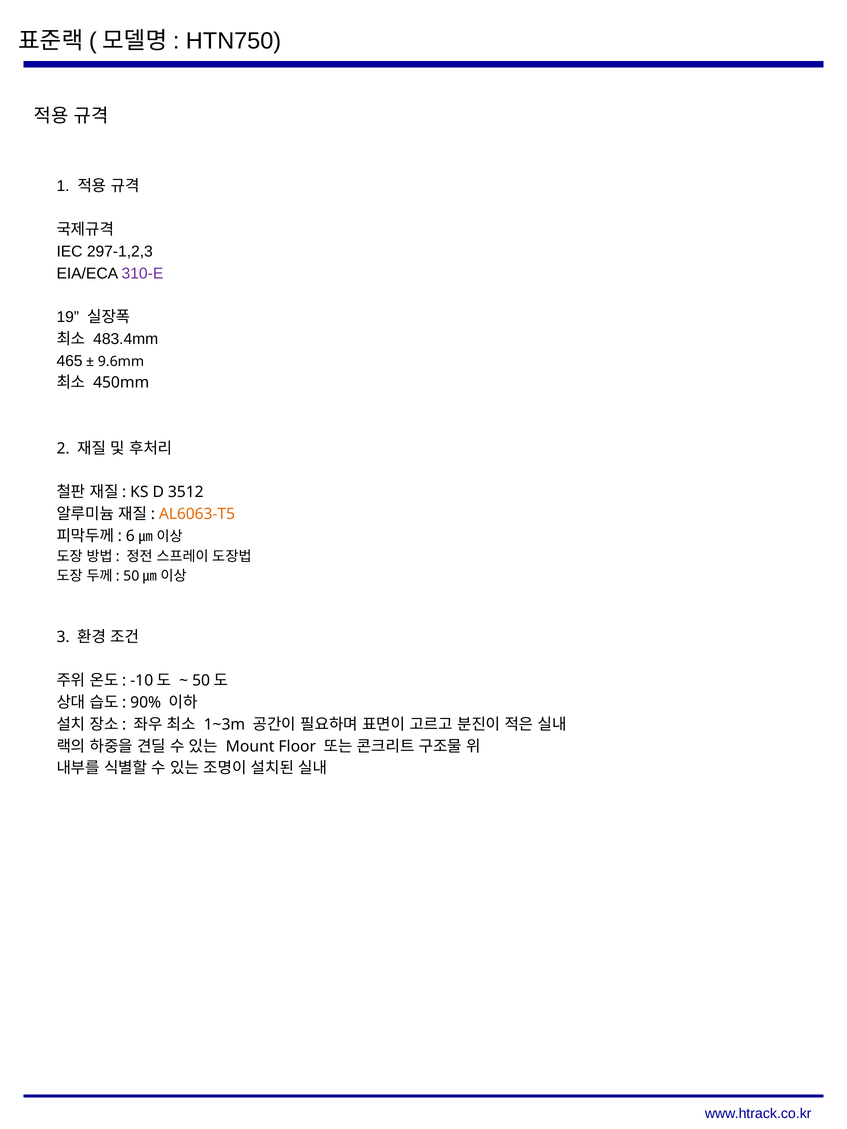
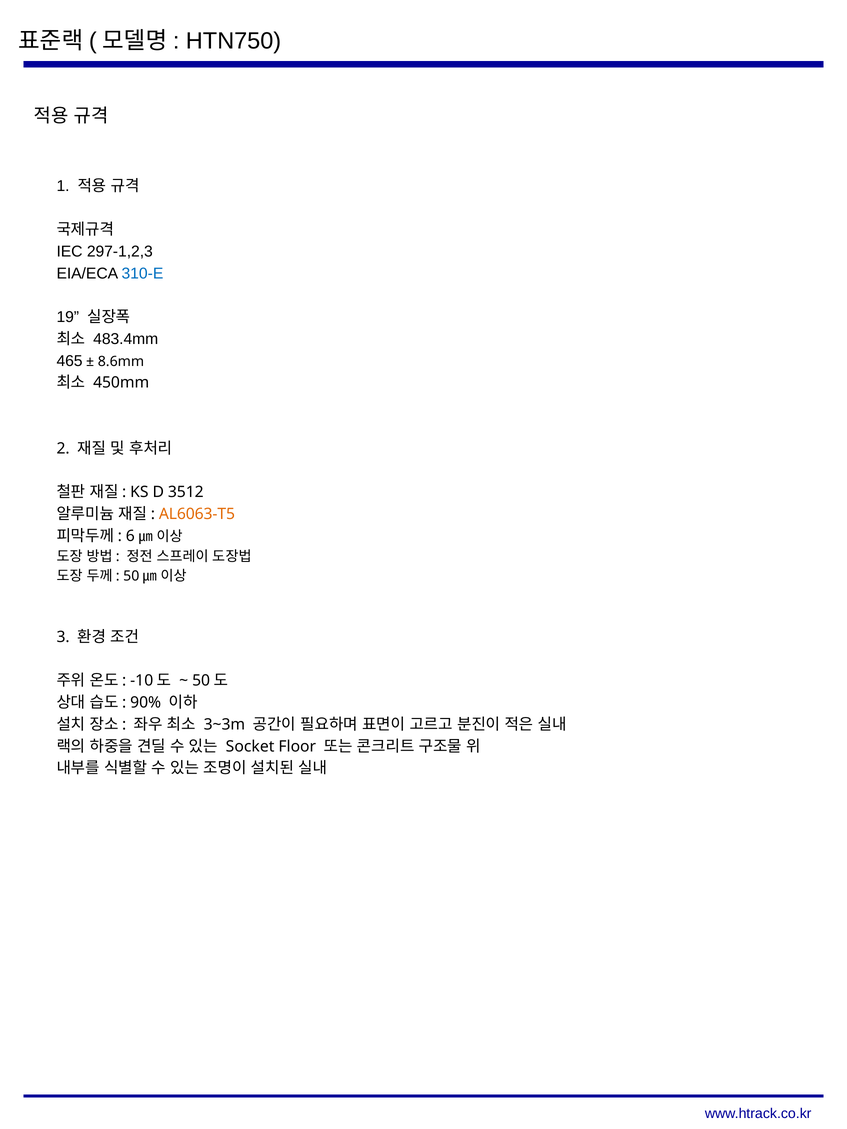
310-E colour: purple -> blue
9.6mm: 9.6mm -> 8.6mm
1~3m: 1~3m -> 3~3m
Mount: Mount -> Socket
